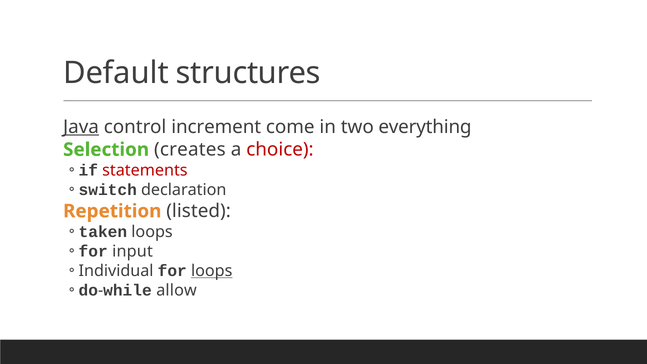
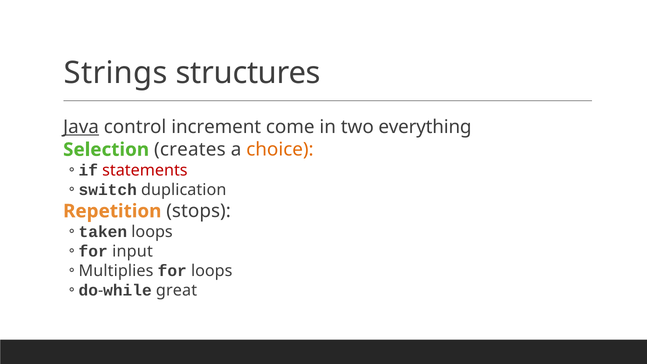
Default: Default -> Strings
choice colour: red -> orange
declaration: declaration -> duplication
listed: listed -> stops
Individual: Individual -> Multiplies
loops at (212, 271) underline: present -> none
allow: allow -> great
